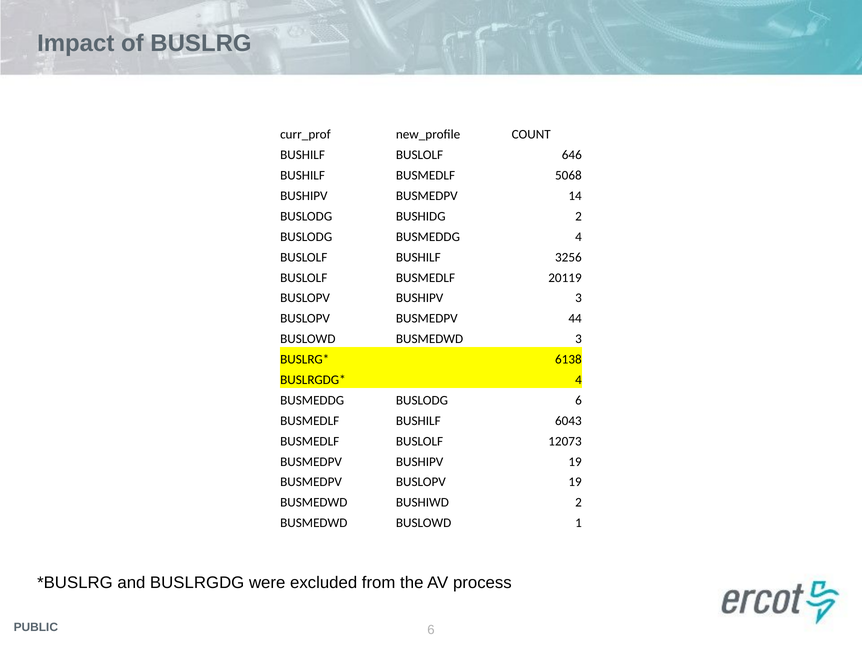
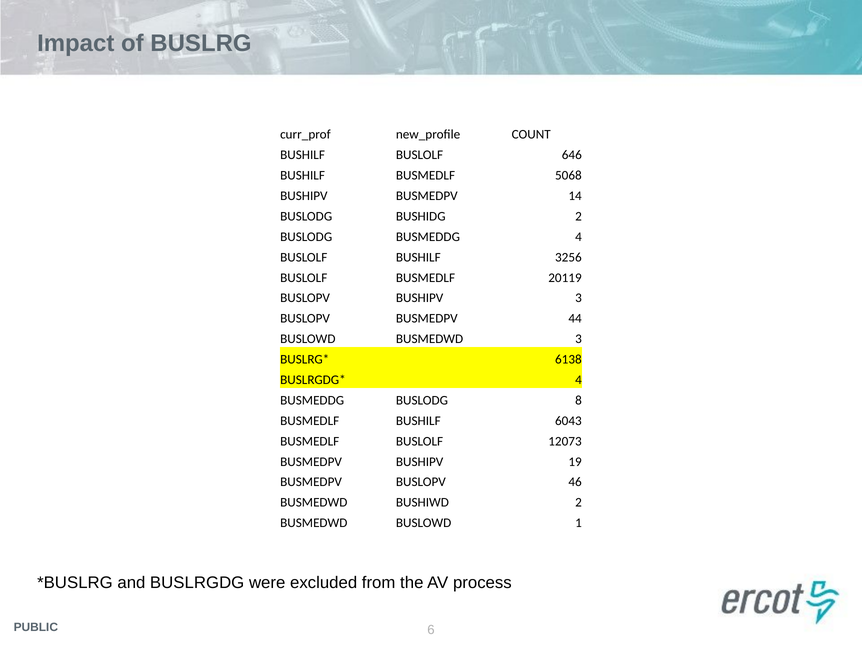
BUSLODG 6: 6 -> 8
BUSLOPV 19: 19 -> 46
